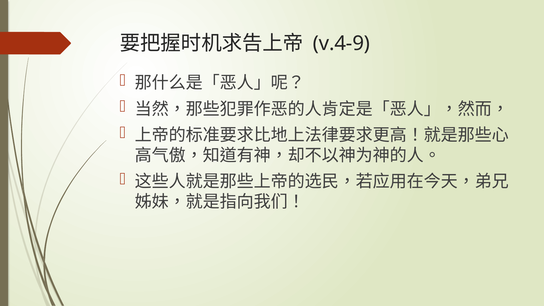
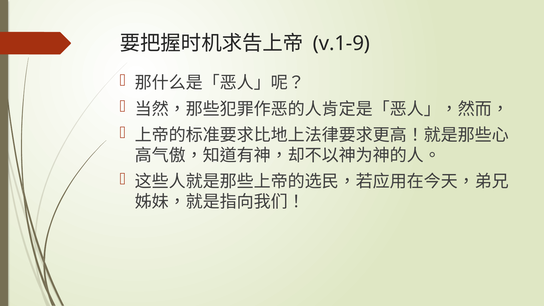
v.4-9: v.4-9 -> v.1-9
